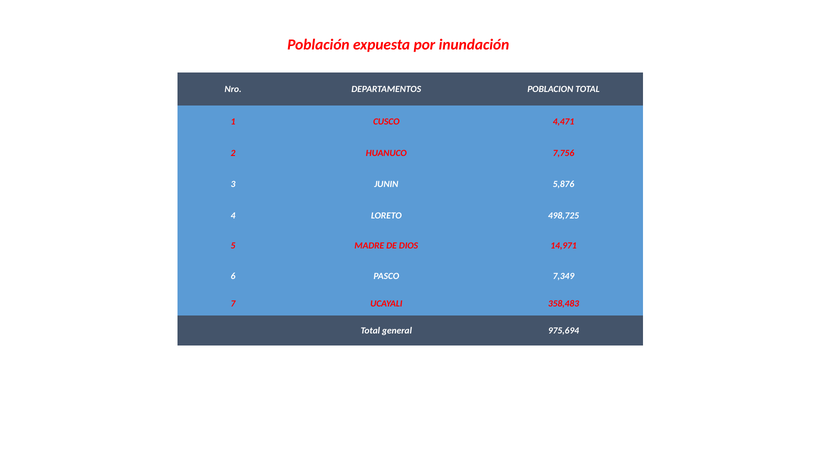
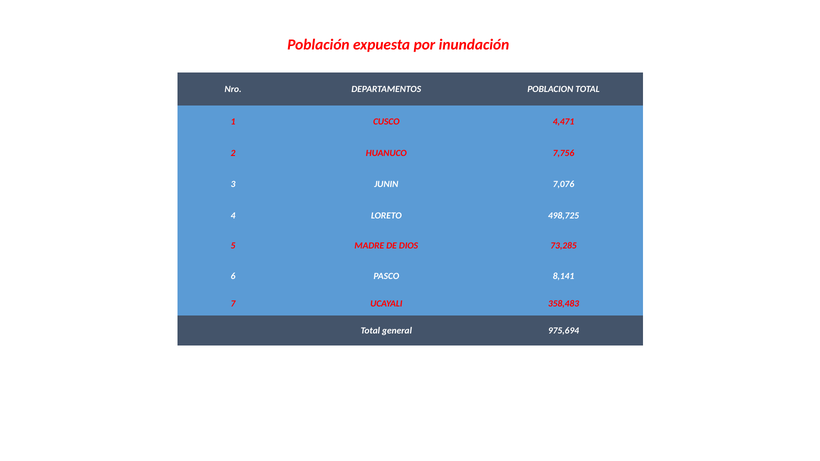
5,876: 5,876 -> 7,076
14,971: 14,971 -> 73,285
7,349: 7,349 -> 8,141
